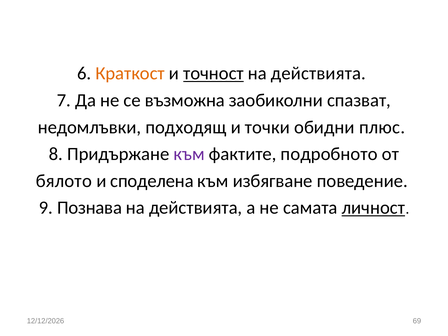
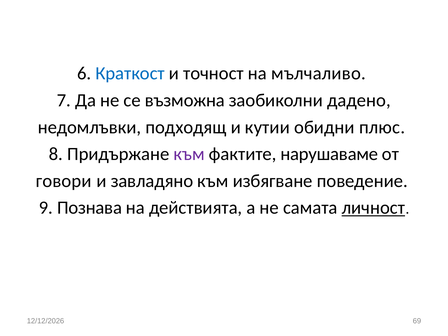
Краткост colour: orange -> blue
точност underline: present -> none
действията at (319, 73): действията -> мълчаливо
спазват: спазват -> дадено
точки: точки -> кутии
подробното: подробното -> нарушаваме
бялото: бялото -> говори
споделена: споделена -> завладяно
